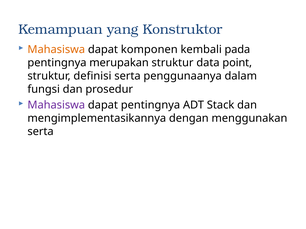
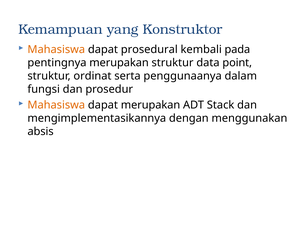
komponen: komponen -> prosedural
definisi: definisi -> ordinat
Mahasiswa at (56, 105) colour: purple -> orange
dapat pentingnya: pentingnya -> merupakan
serta at (41, 132): serta -> absis
